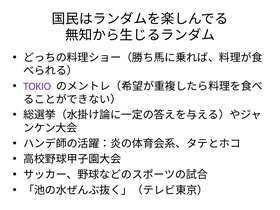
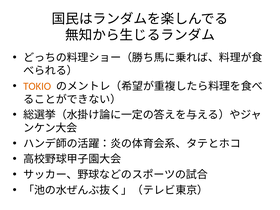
TOKIO colour: purple -> orange
